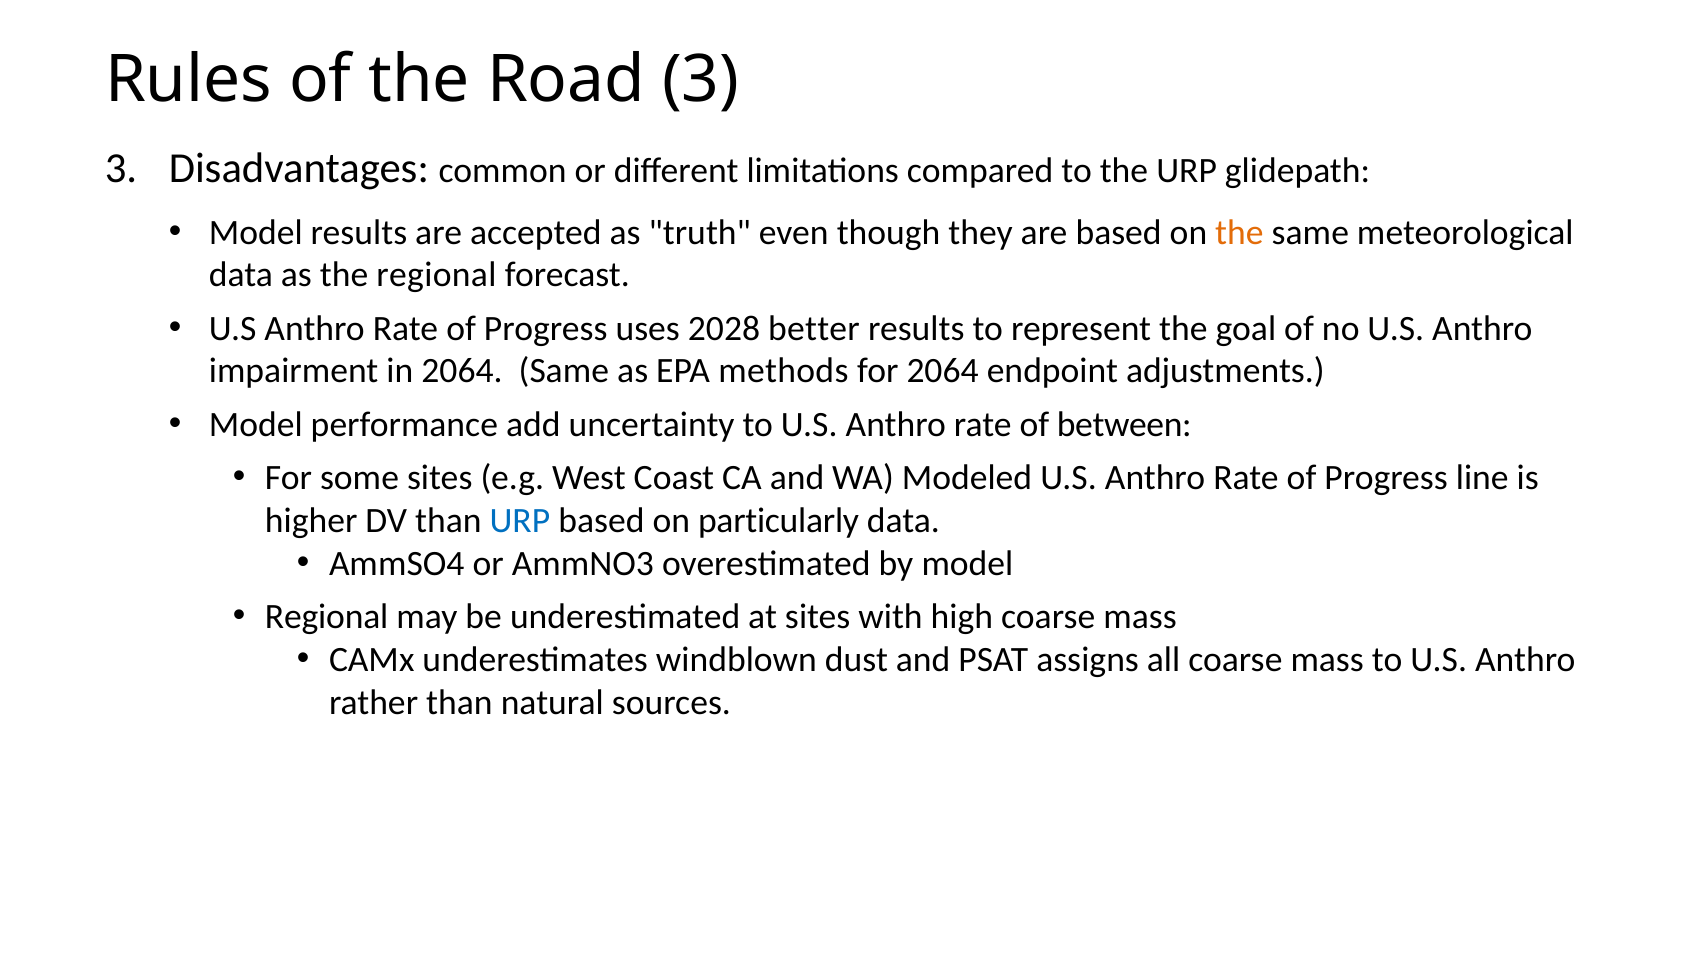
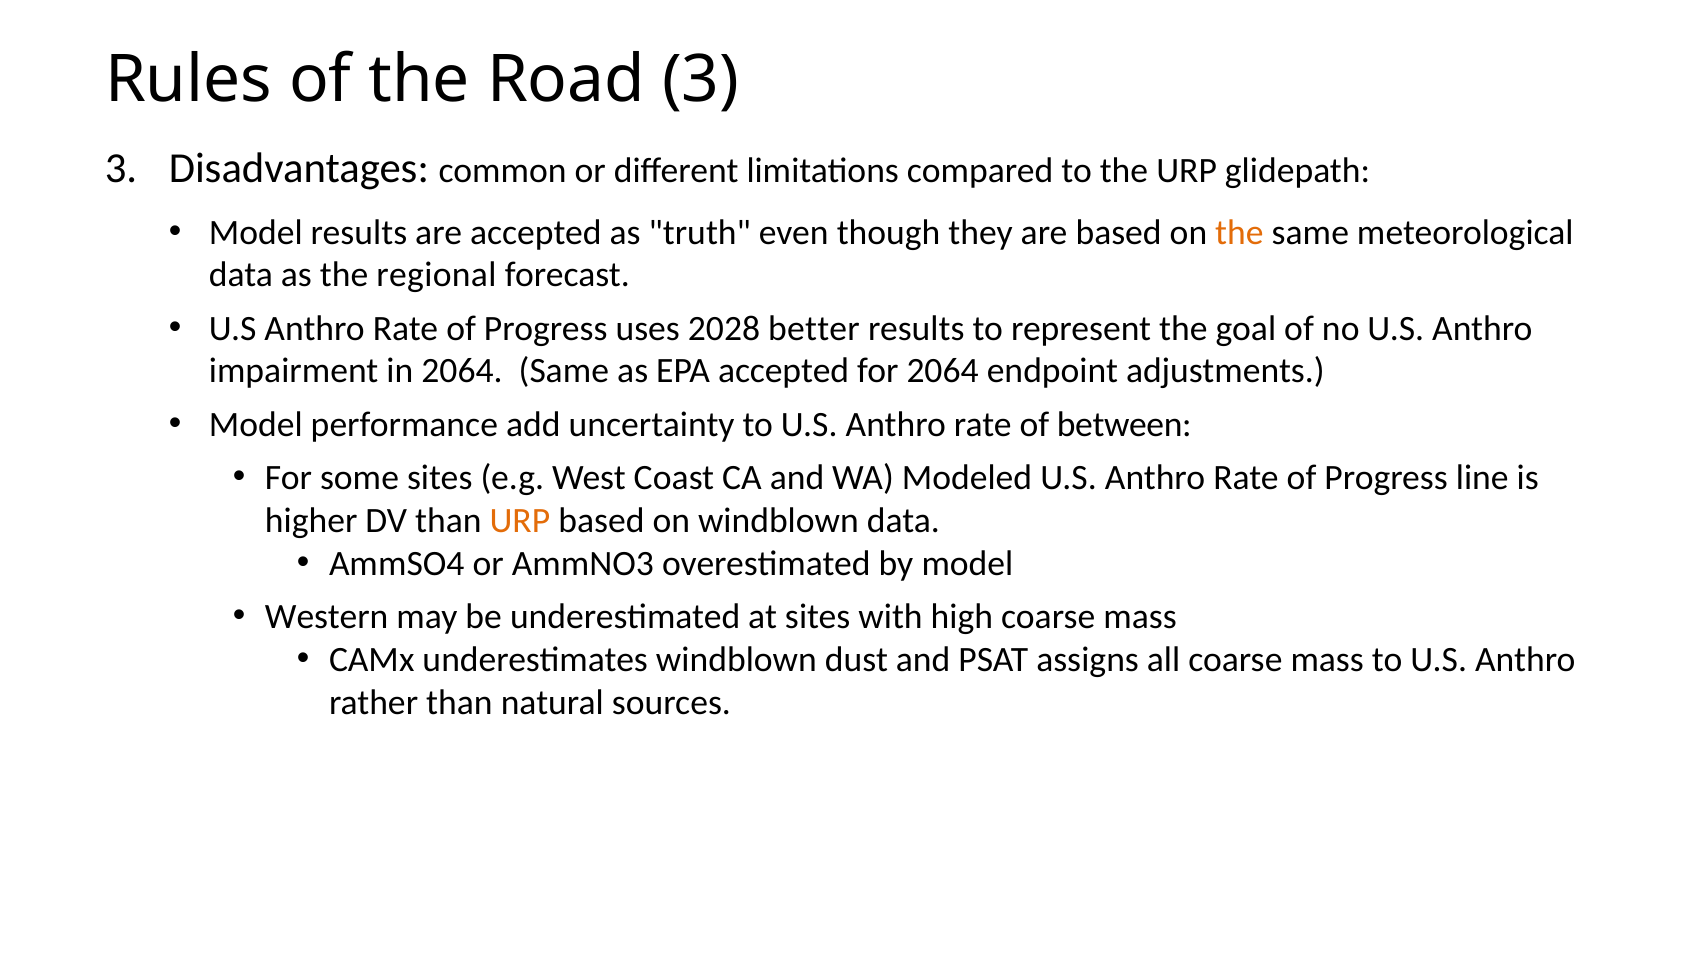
EPA methods: methods -> accepted
URP at (520, 521) colour: blue -> orange
on particularly: particularly -> windblown
Regional at (327, 617): Regional -> Western
